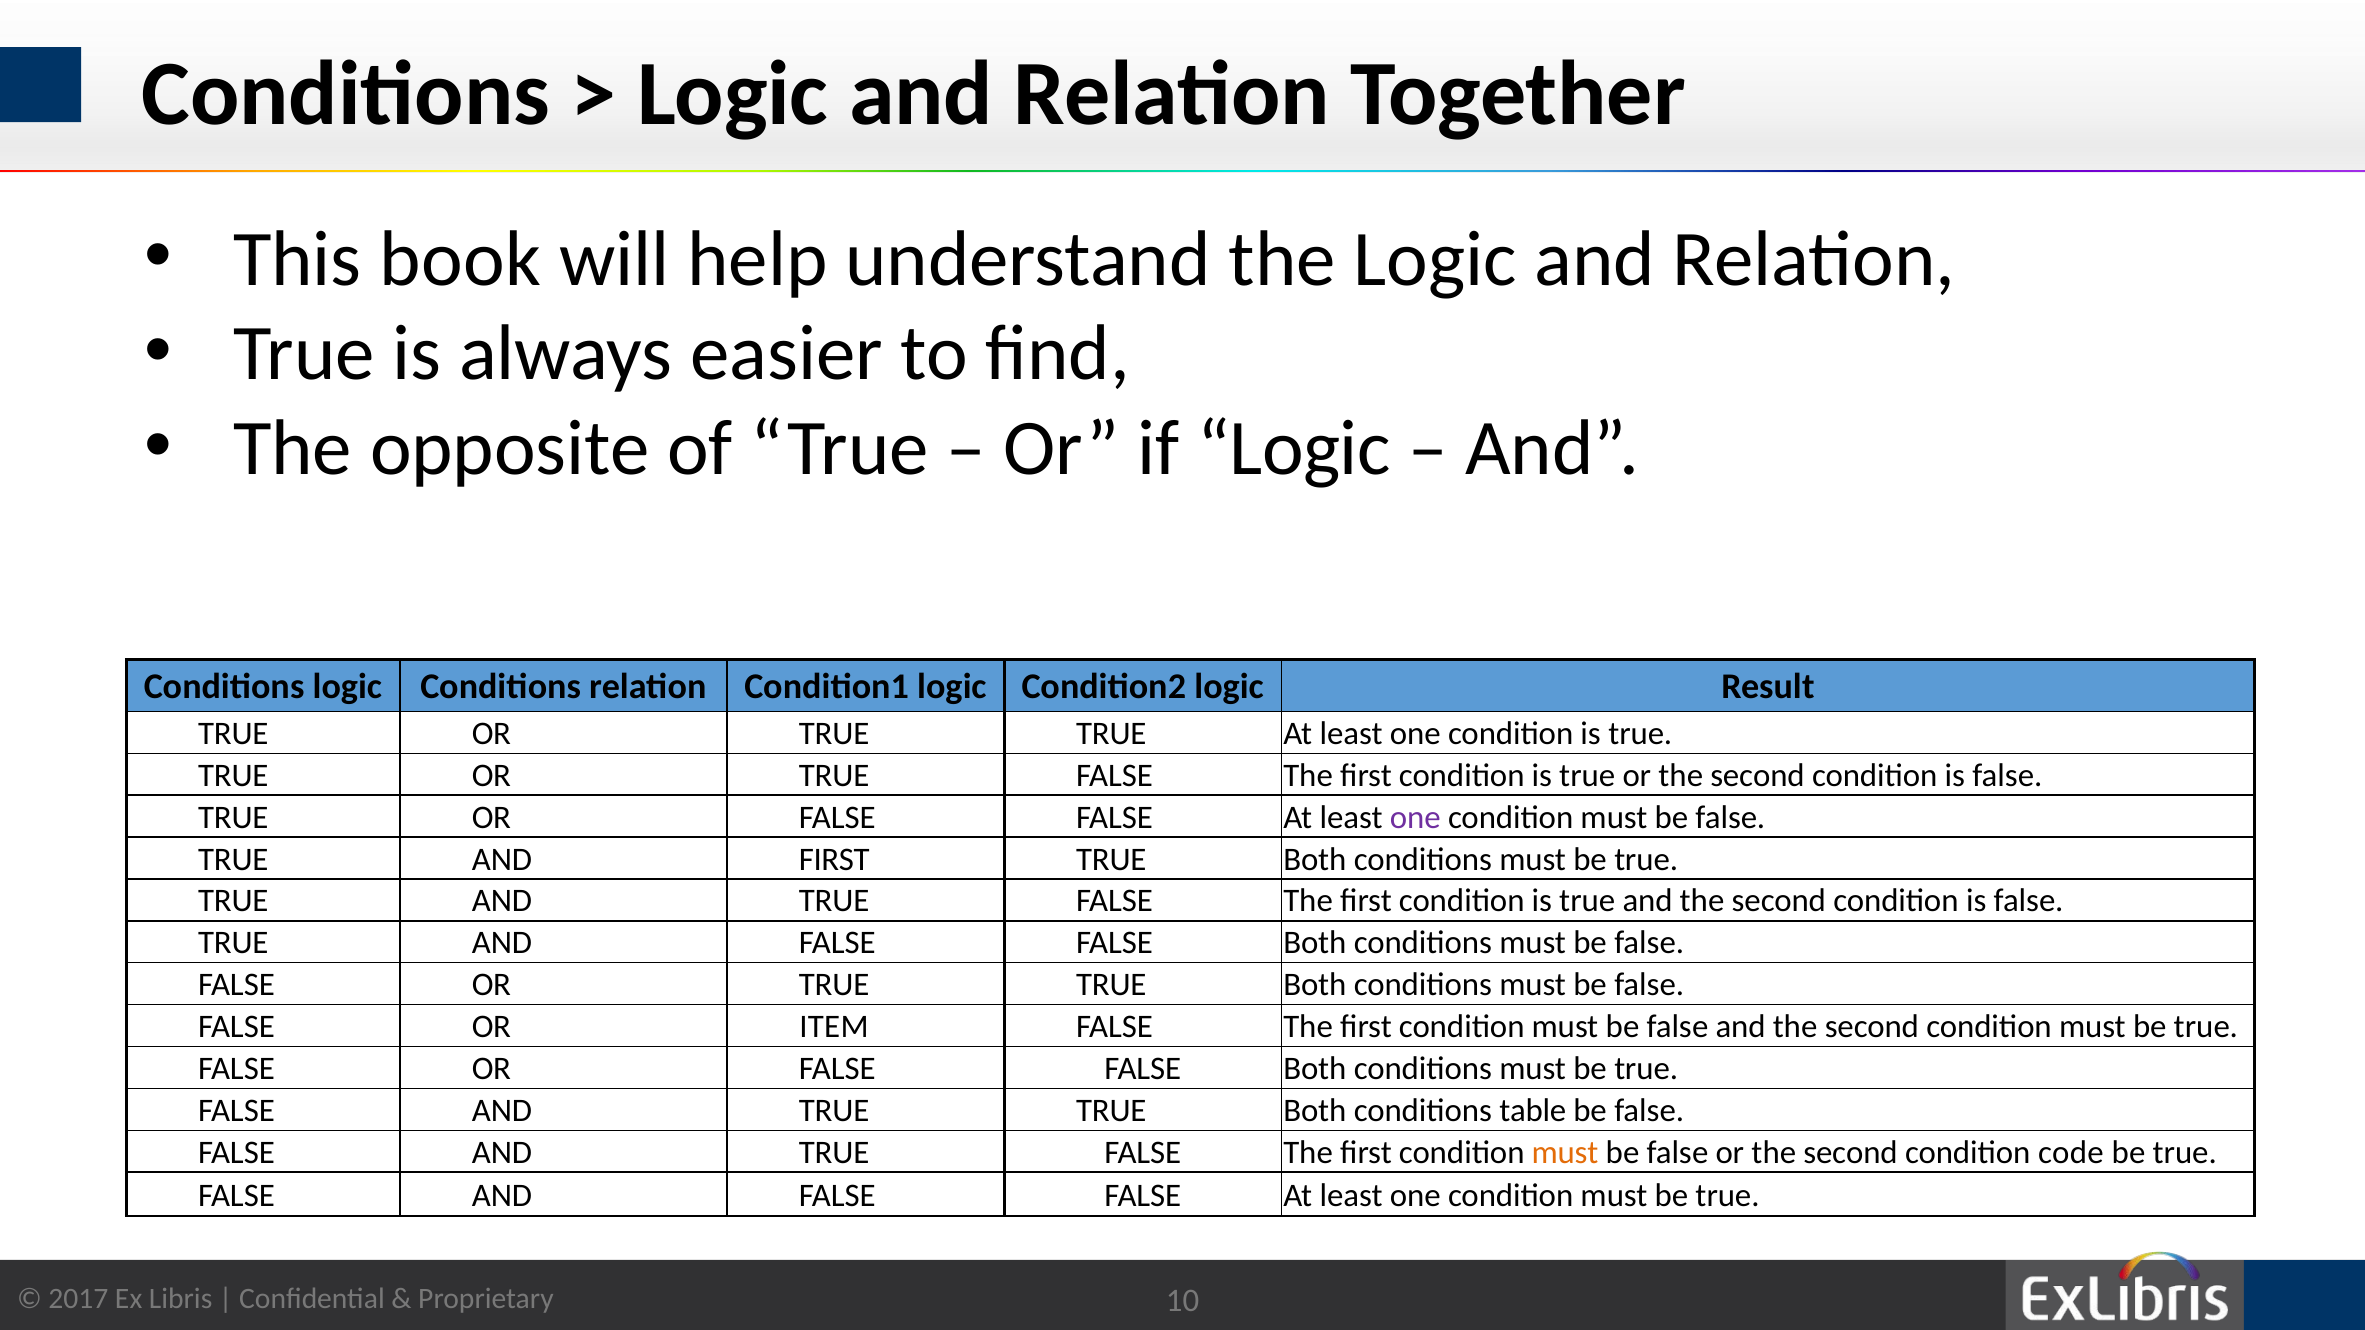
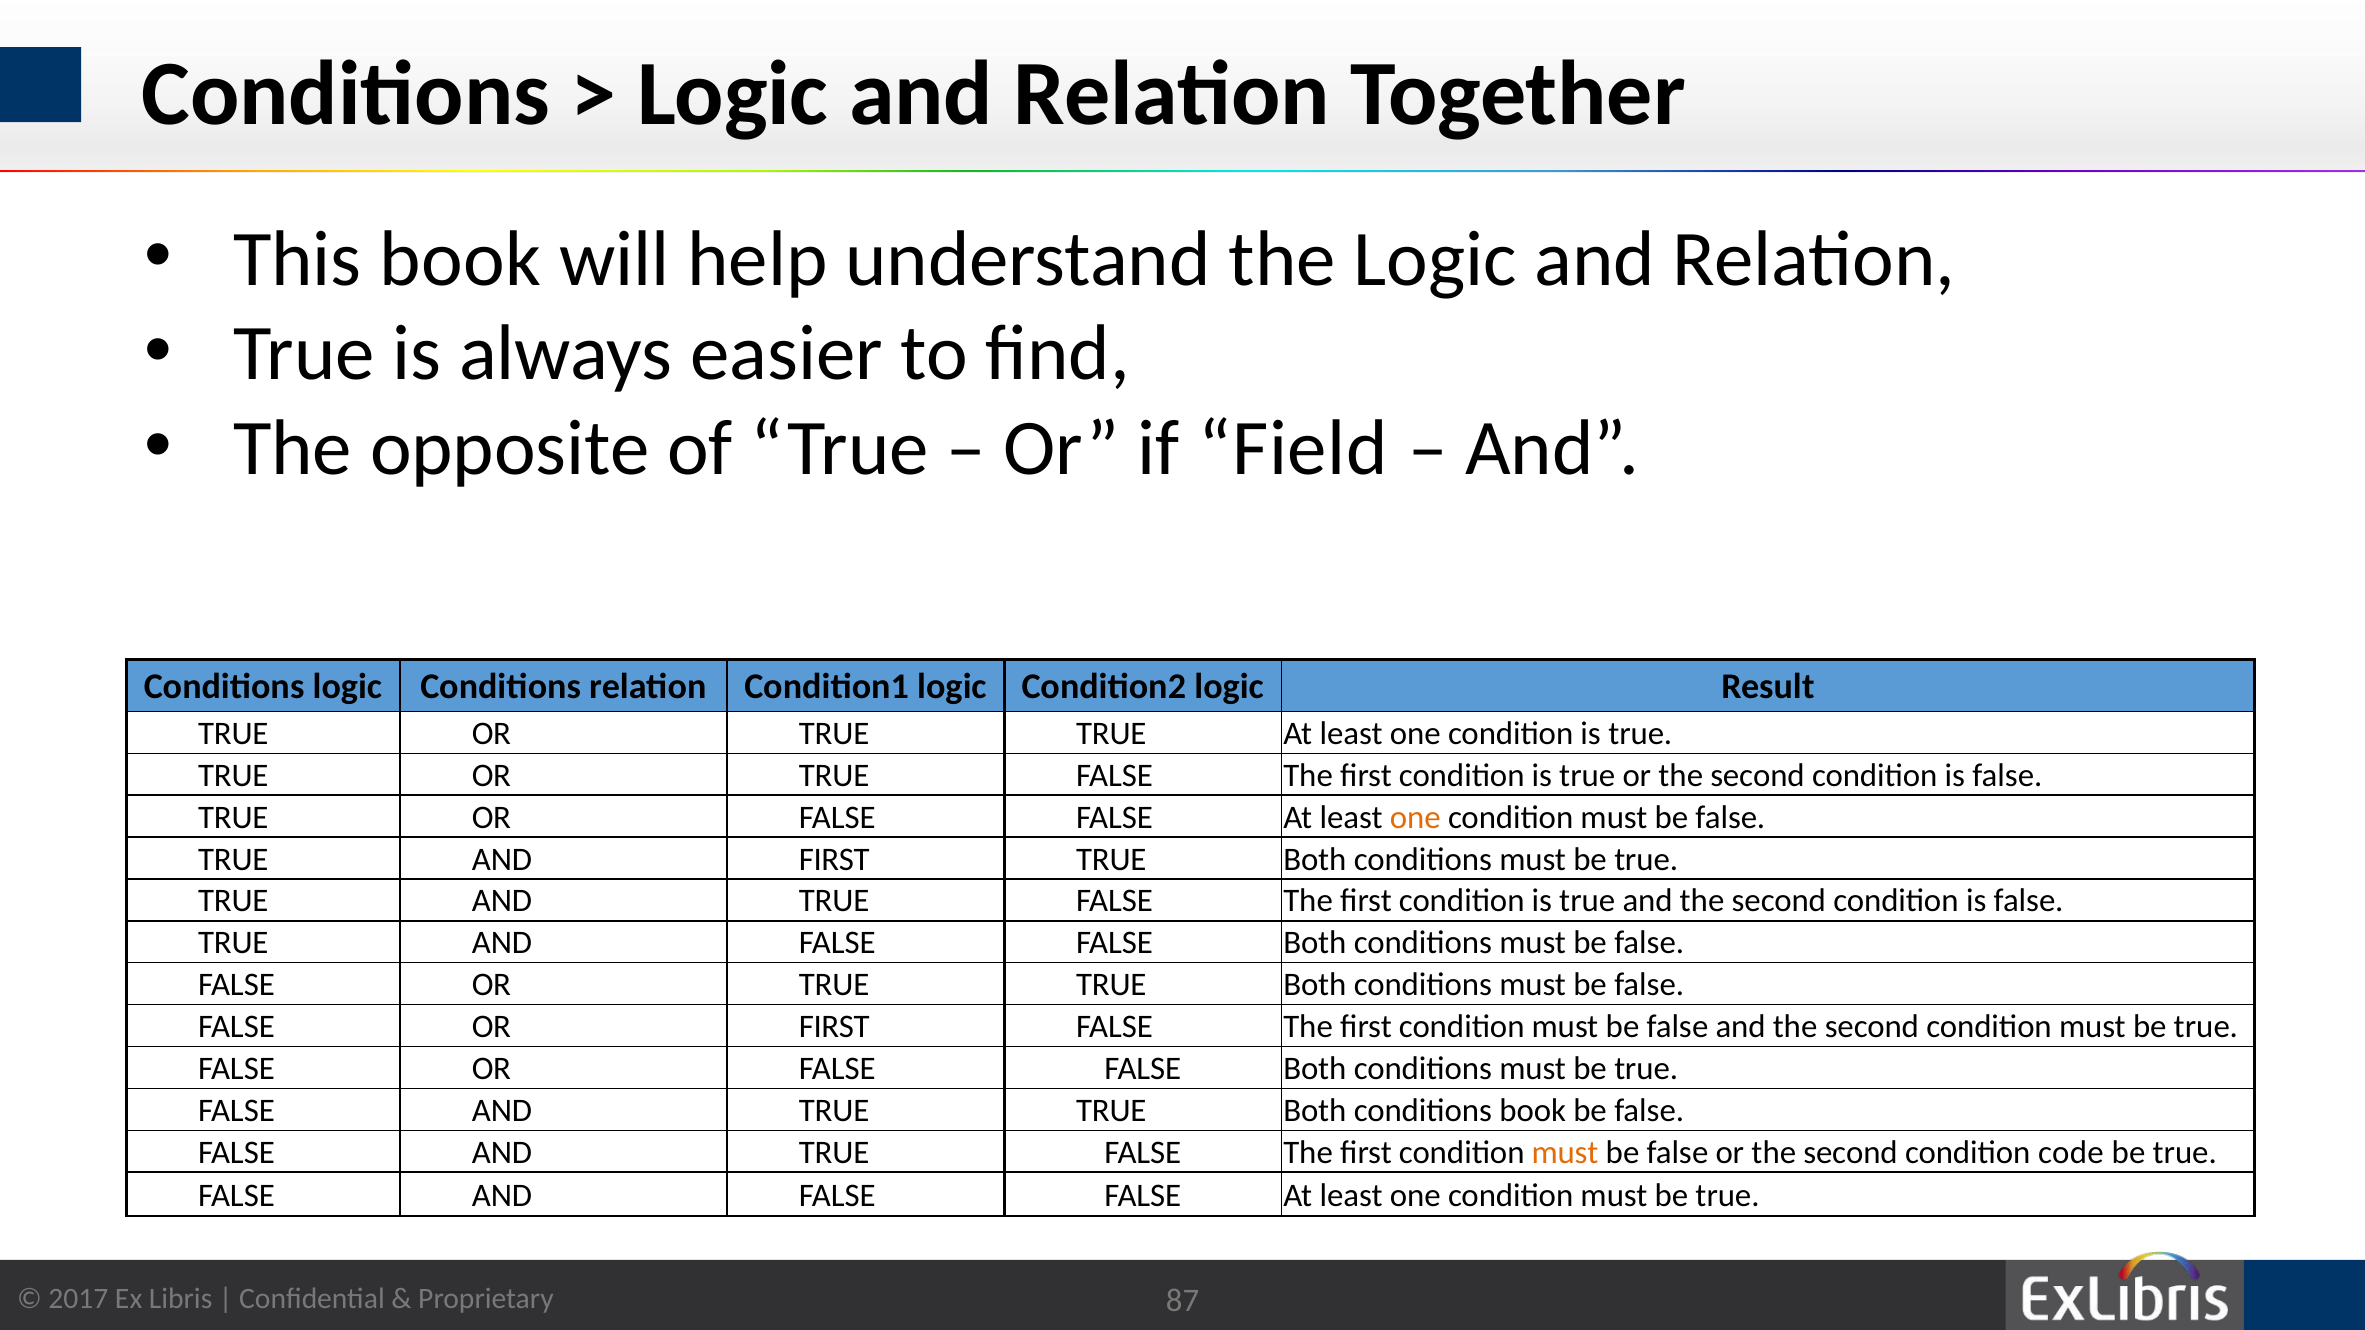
if Logic: Logic -> Field
one at (1415, 818) colour: purple -> orange
OR ITEM: ITEM -> FIRST
conditions table: table -> book
10: 10 -> 87
